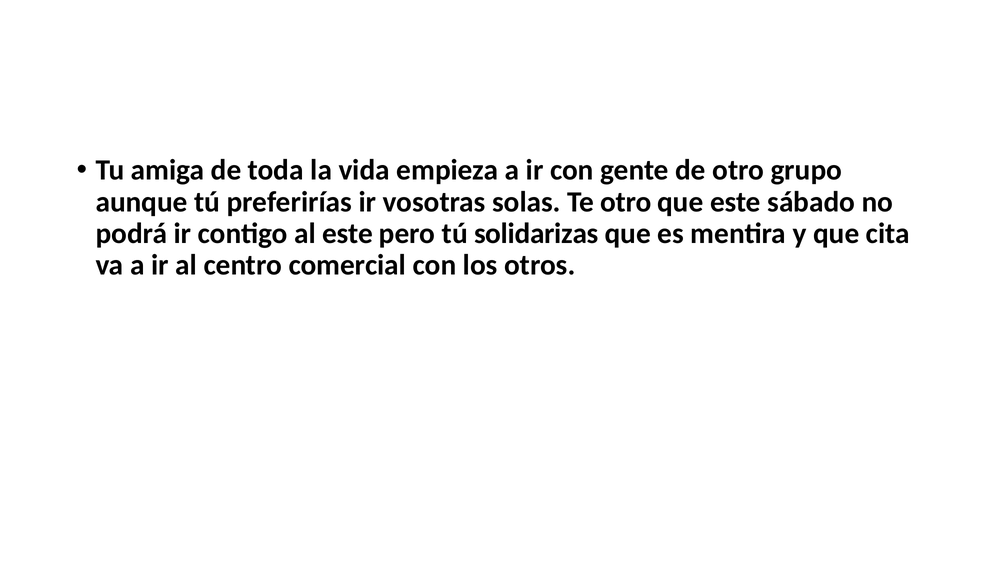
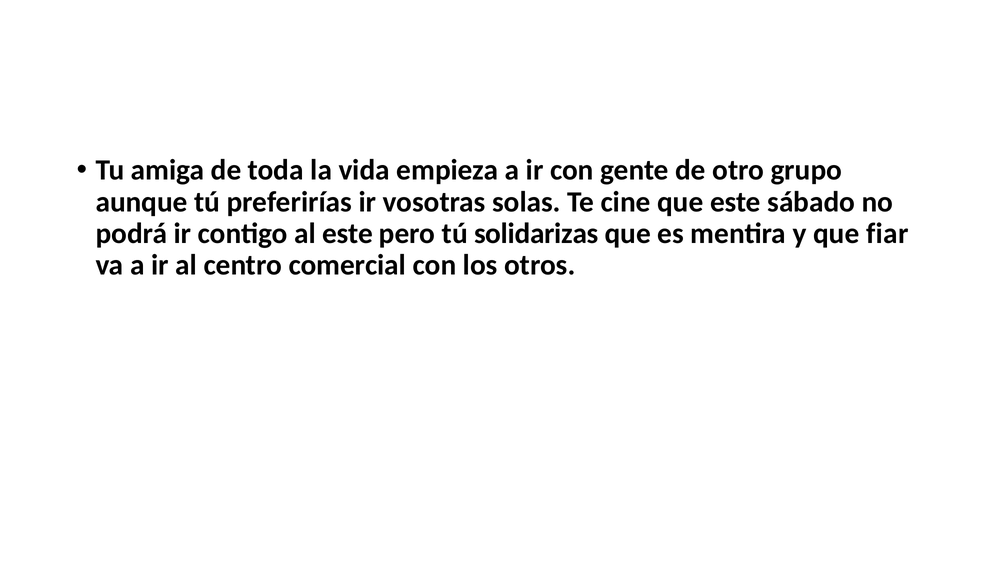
Te otro: otro -> cine
cita: cita -> fiar
